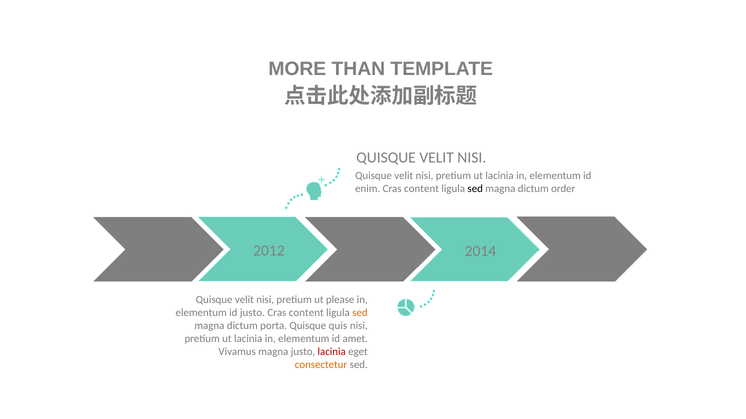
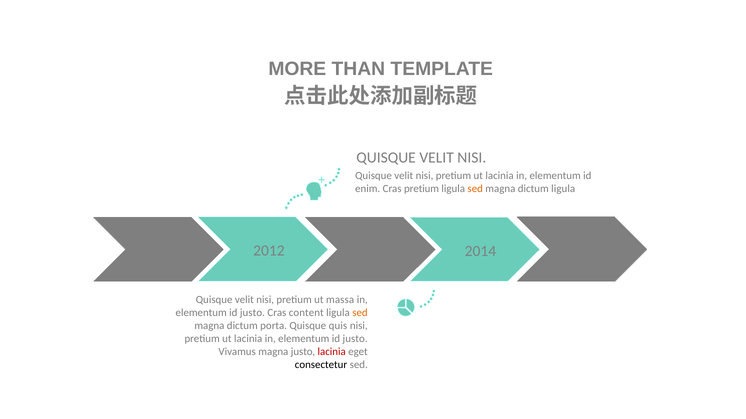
enim Cras content: content -> pretium
sed at (475, 189) colour: black -> orange
dictum order: order -> ligula
please: please -> massa
amet at (355, 339): amet -> justo
consectetur colour: orange -> black
